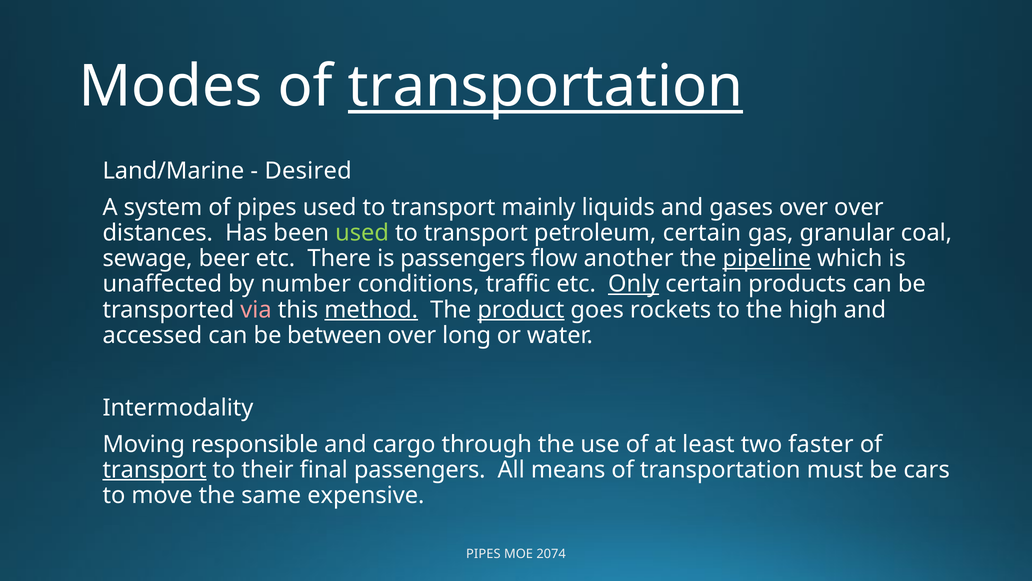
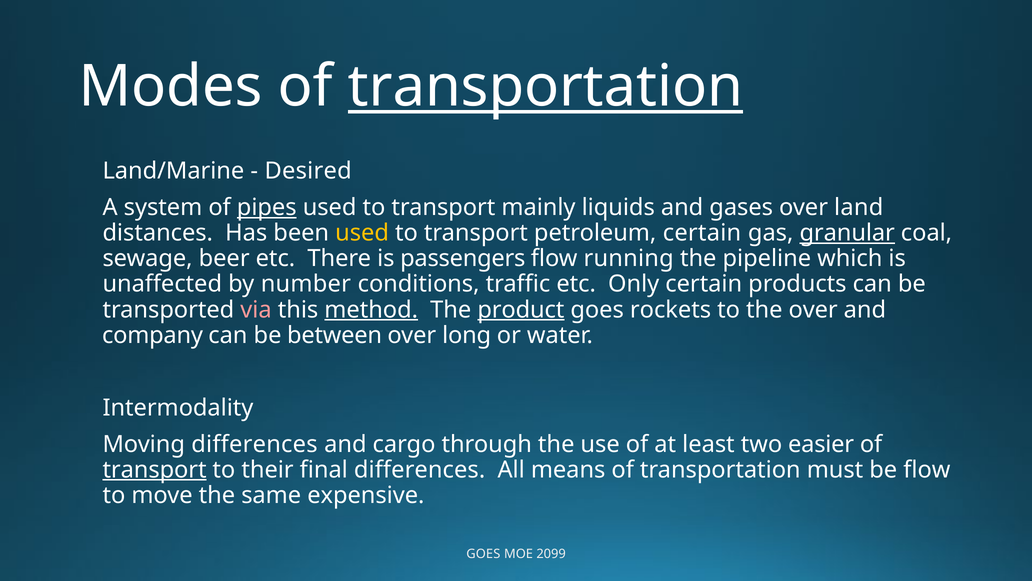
pipes at (267, 207) underline: none -> present
over over: over -> land
used at (362, 233) colour: light green -> yellow
granular underline: none -> present
another: another -> running
pipeline underline: present -> none
Only underline: present -> none
the high: high -> over
accessed: accessed -> company
Moving responsible: responsible -> differences
faster: faster -> easier
final passengers: passengers -> differences
be cars: cars -> flow
PIPES at (483, 553): PIPES -> GOES
2074: 2074 -> 2099
